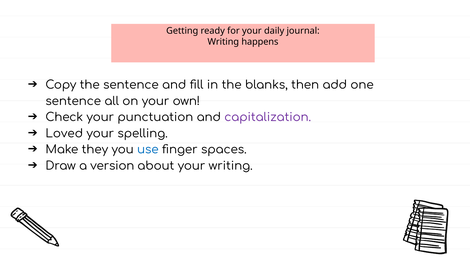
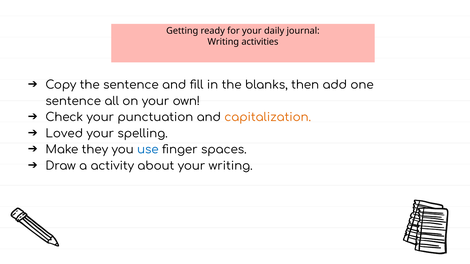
happens: happens -> activities
capitalization colour: purple -> orange
version: version -> activity
